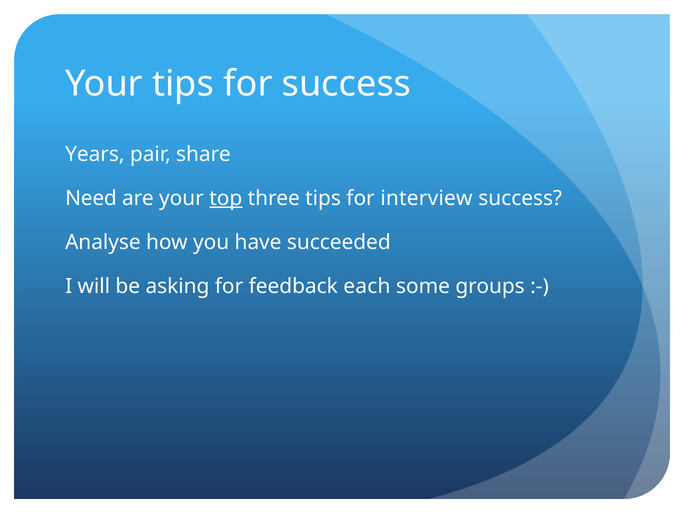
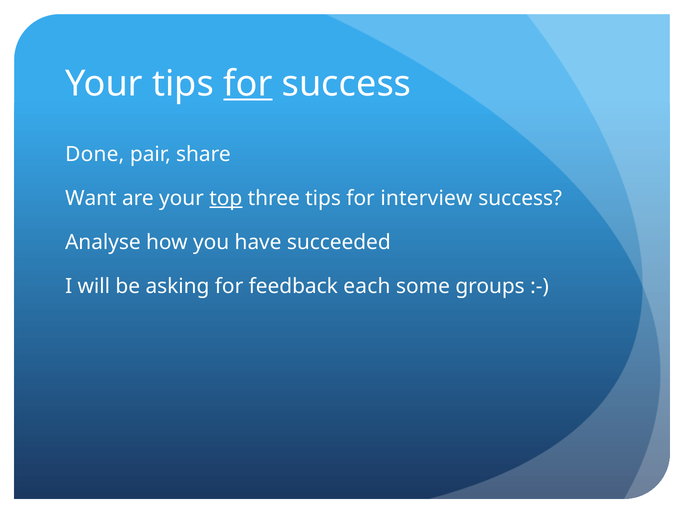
for at (248, 84) underline: none -> present
Years: Years -> Done
Need: Need -> Want
